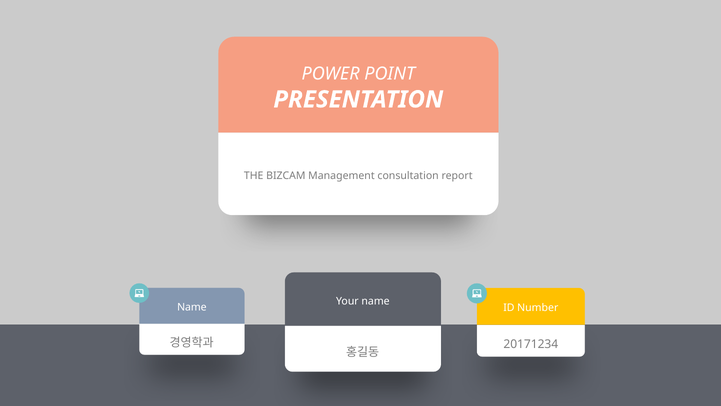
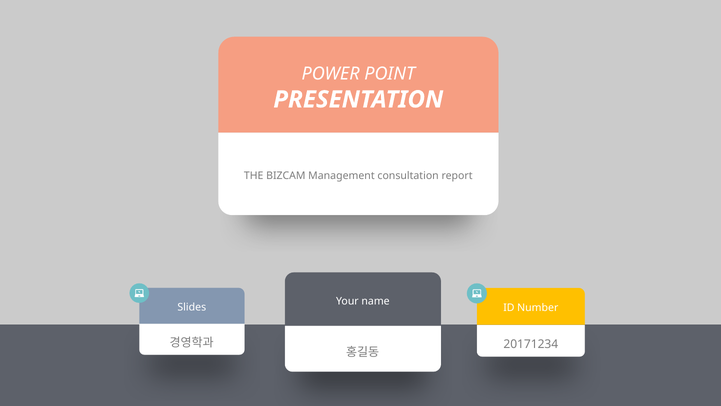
Name at (192, 307): Name -> Slides
